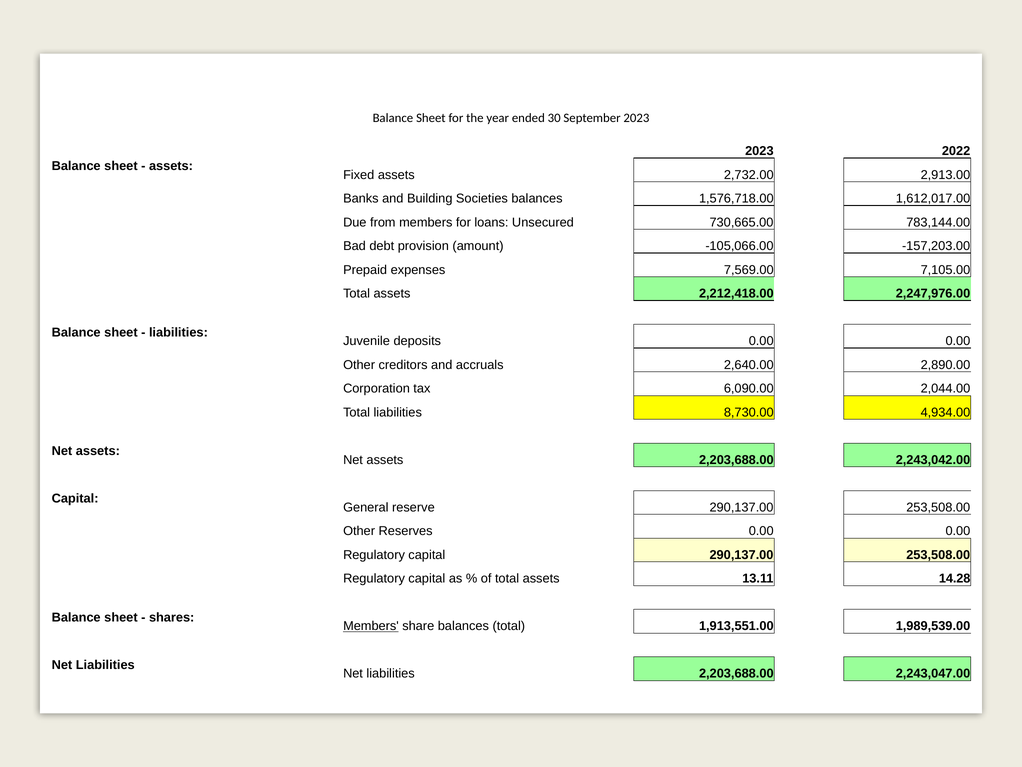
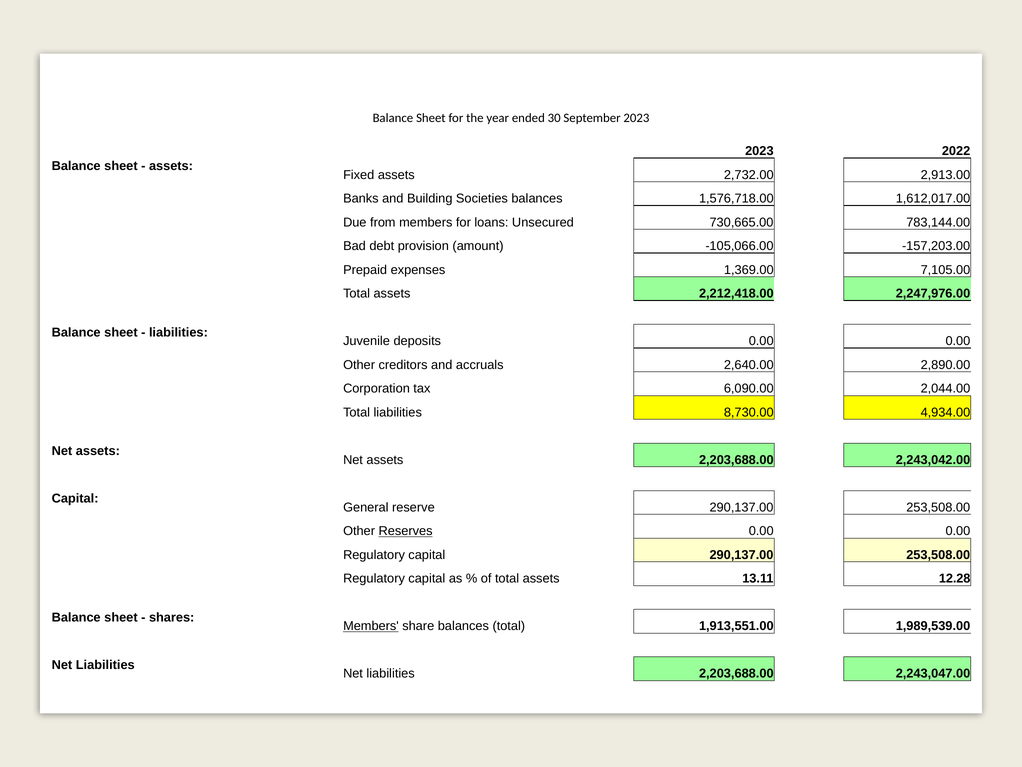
7,569.00: 7,569.00 -> 1,369.00
Reserves underline: none -> present
14.28: 14.28 -> 12.28
